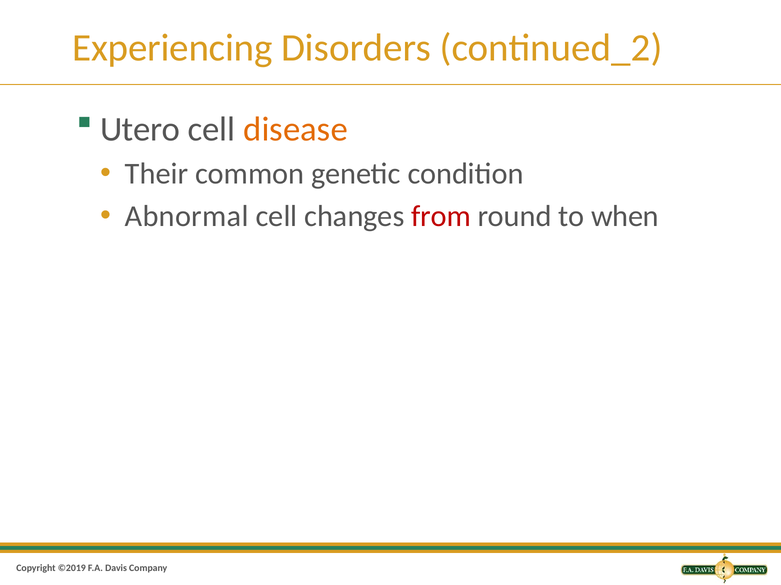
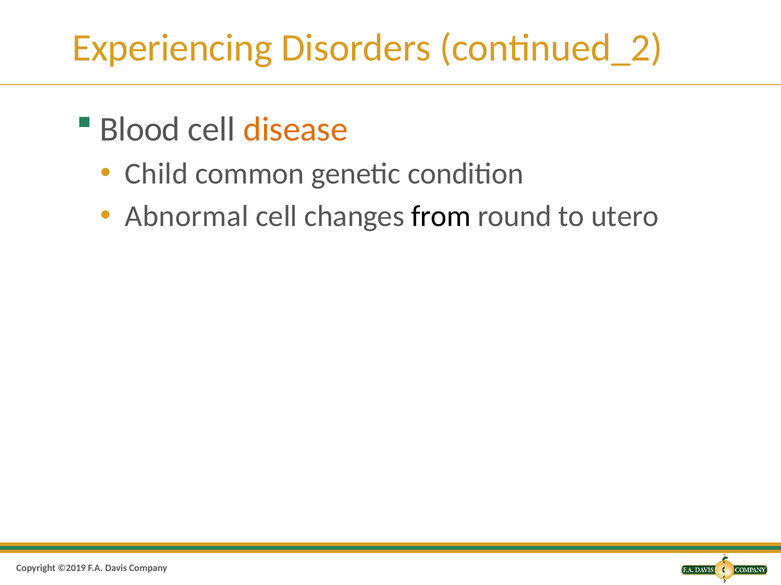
Utero: Utero -> Blood
Their: Their -> Child
from colour: red -> black
when: when -> utero
